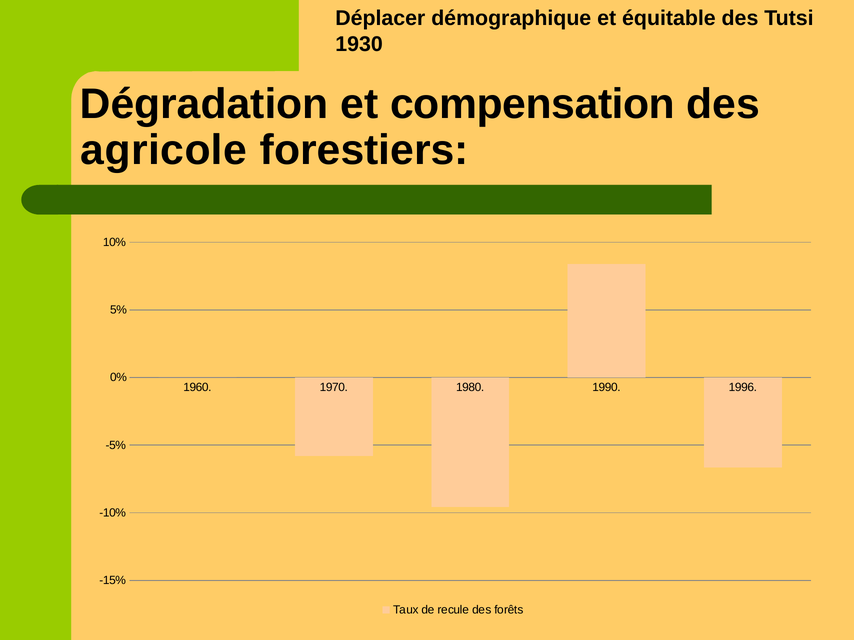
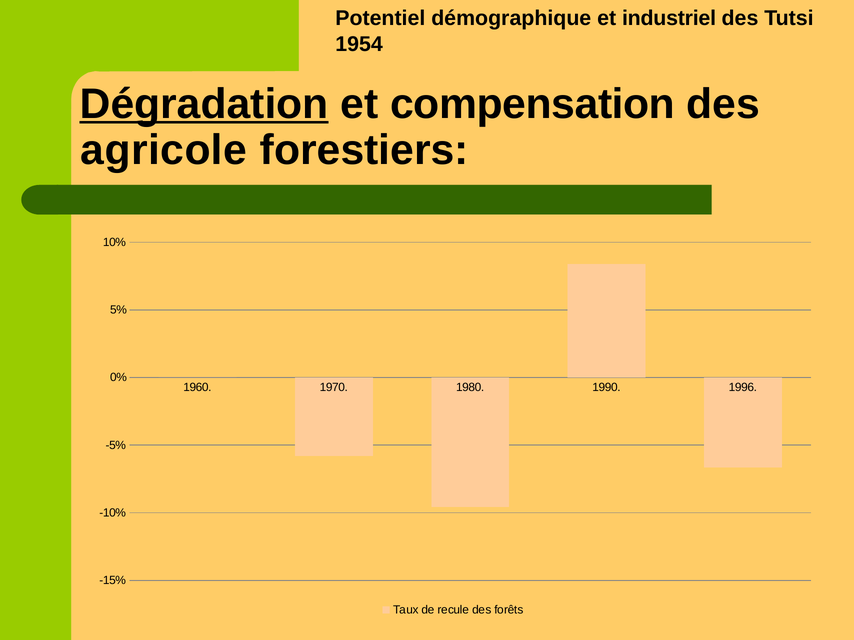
Déplacer: Déplacer -> Potentiel
équitable: équitable -> industriel
1930: 1930 -> 1954
Dégradation underline: none -> present
